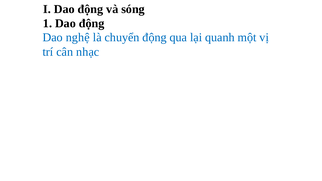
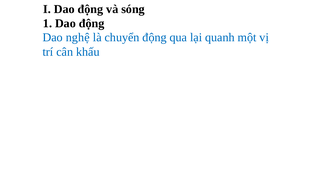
nhạc: nhạc -> khấu
